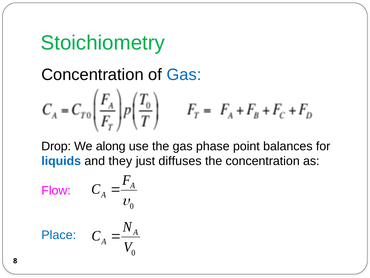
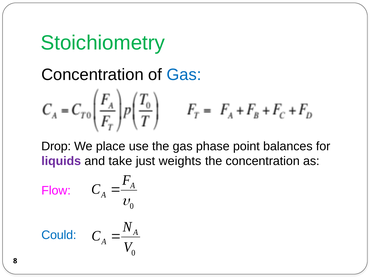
along: along -> place
liquids colour: blue -> purple
they: they -> take
diffuses: diffuses -> weights
Place: Place -> Could
